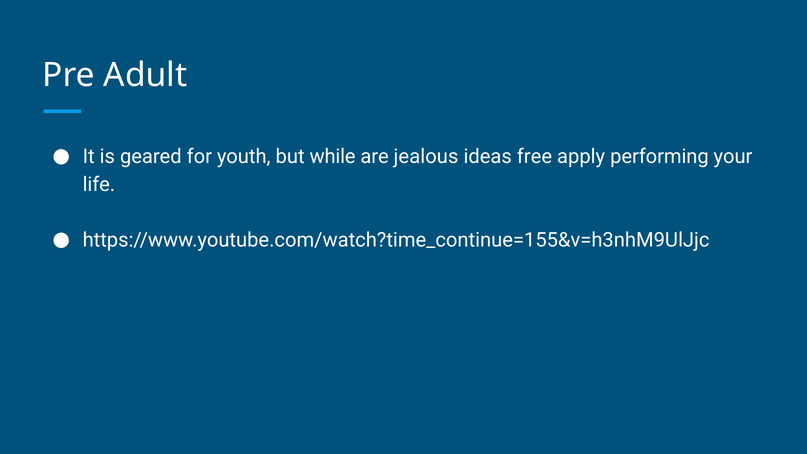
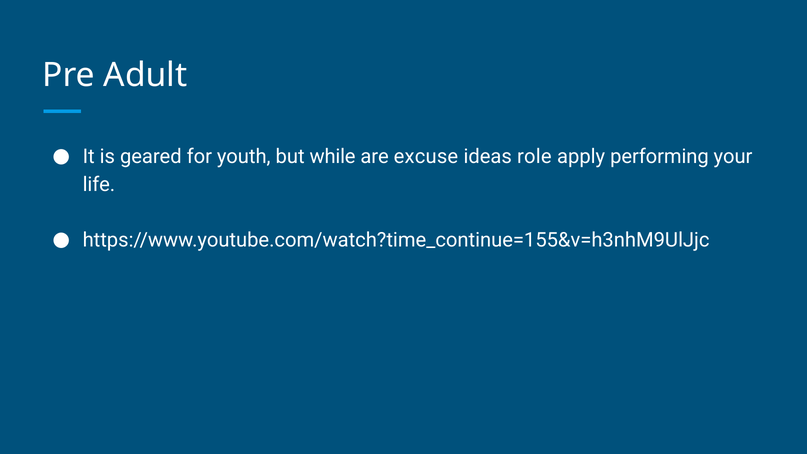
jealous: jealous -> excuse
free: free -> role
